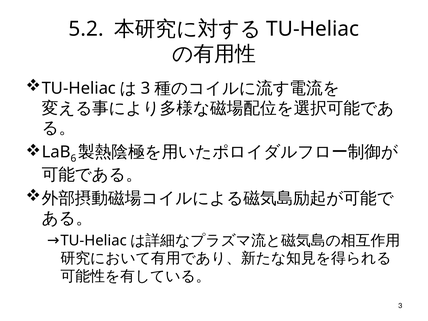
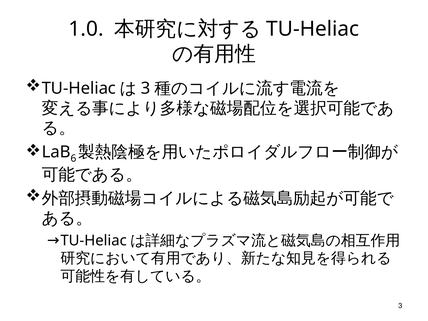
5.2: 5.2 -> 1.0
